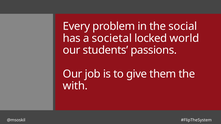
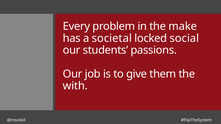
social: social -> make
world: world -> social
